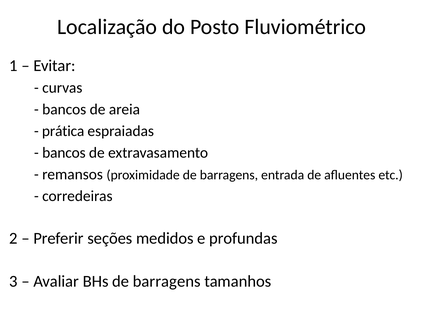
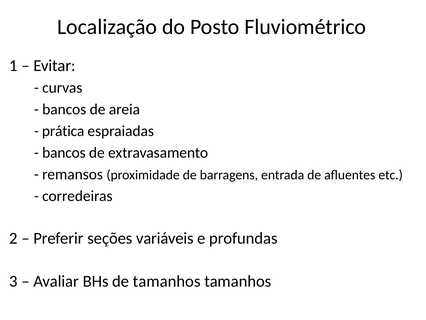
medidos: medidos -> variáveis
BHs de barragens: barragens -> tamanhos
